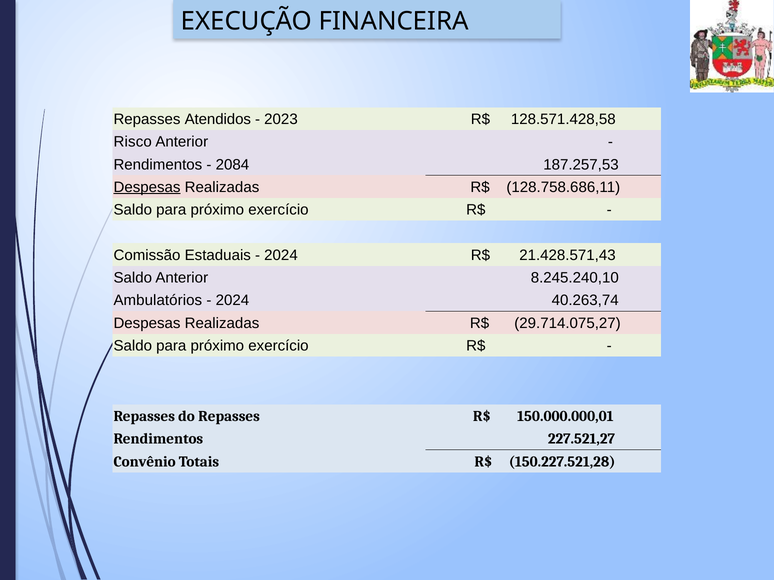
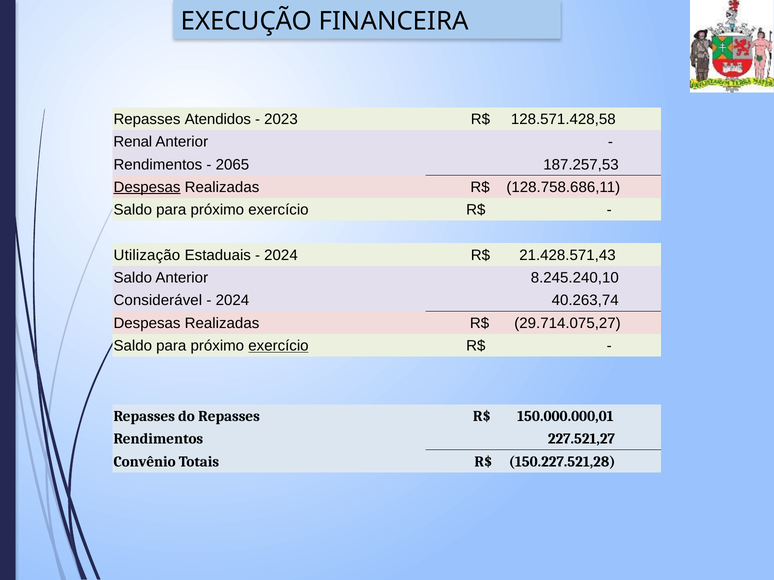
Risco: Risco -> Renal
2084: 2084 -> 2065
Comissão: Comissão -> Utilização
Ambulatórios: Ambulatórios -> Considerável
exercício at (278, 346) underline: none -> present
